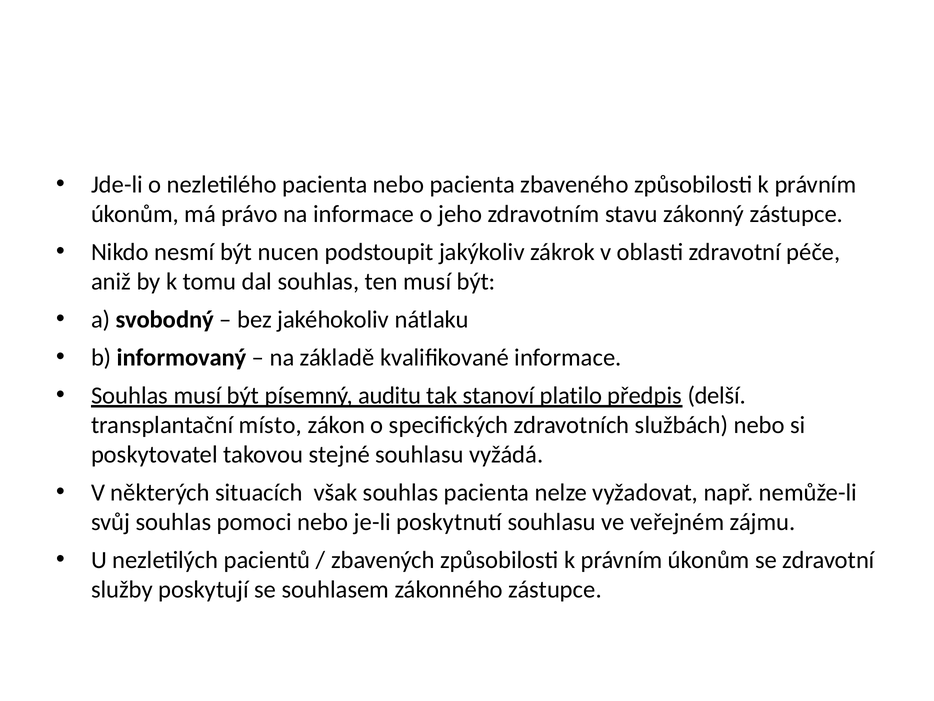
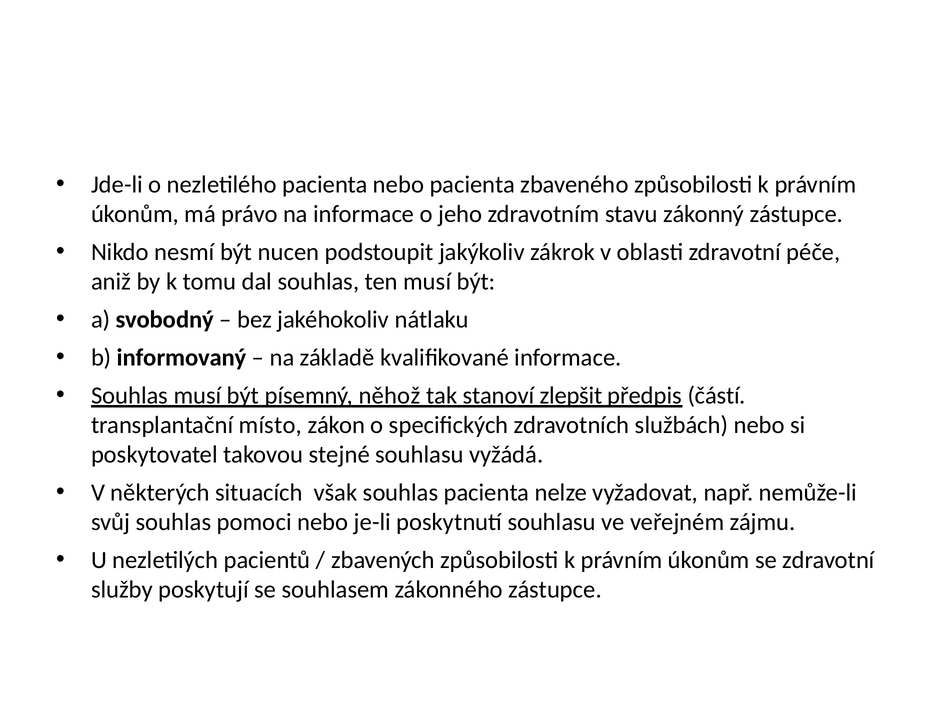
auditu: auditu -> něhož
platilo: platilo -> zlepšit
delší: delší -> částí
